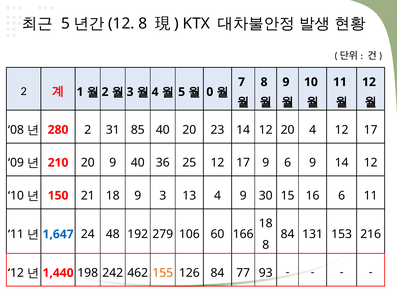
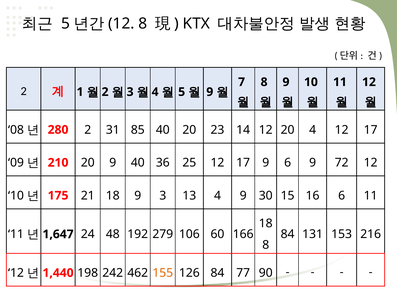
0 at (210, 92): 0 -> 9
9 14: 14 -> 72
150: 150 -> 175
1,647 colour: blue -> black
93: 93 -> 90
